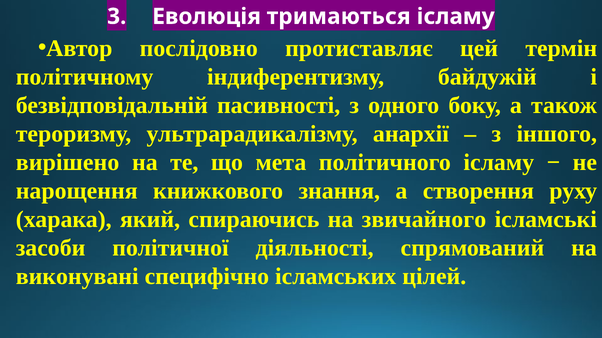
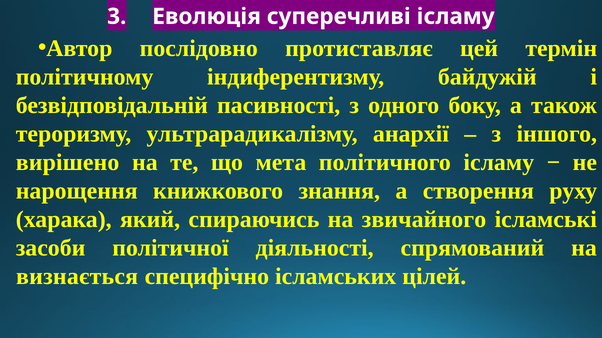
тримаються: тримаються -> суперечливі
виконувані: виконувані -> визнається
